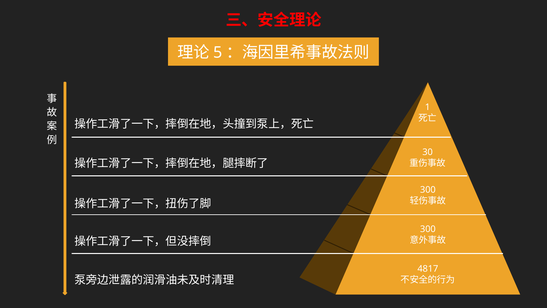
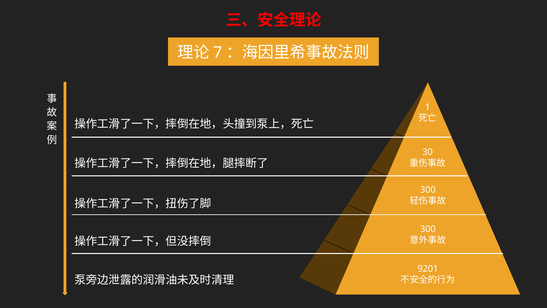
5: 5 -> 7
4817: 4817 -> 9201
